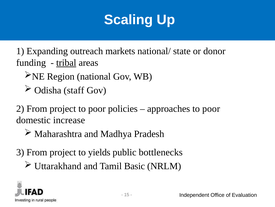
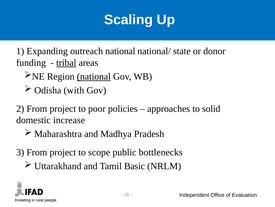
outreach markets: markets -> national
national at (94, 76) underline: none -> present
staff: staff -> with
approaches to poor: poor -> solid
yields: yields -> scope
